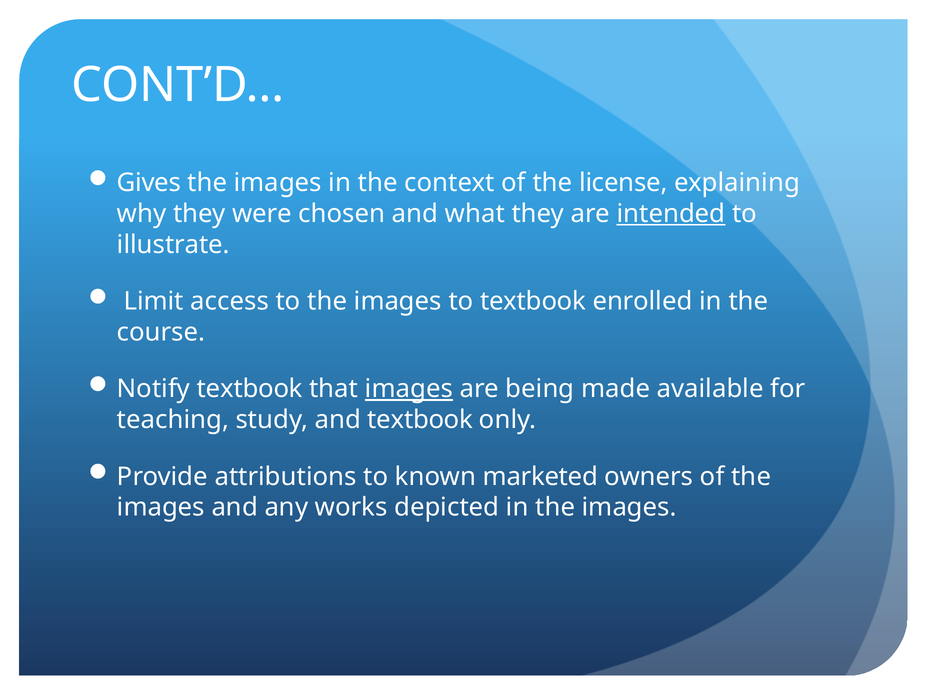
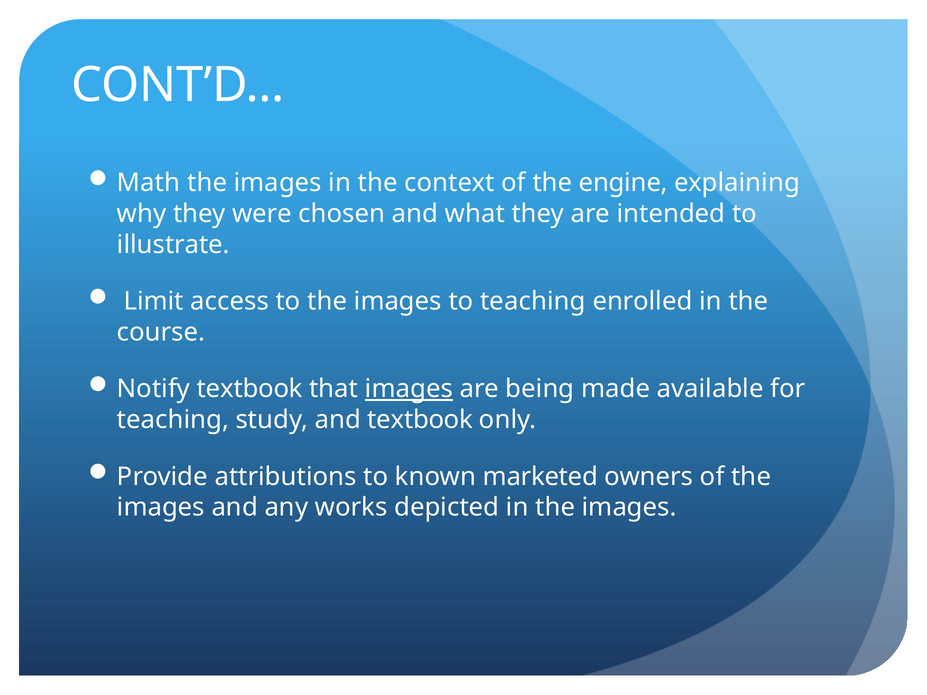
Gives: Gives -> Math
license: license -> engine
intended underline: present -> none
to textbook: textbook -> teaching
